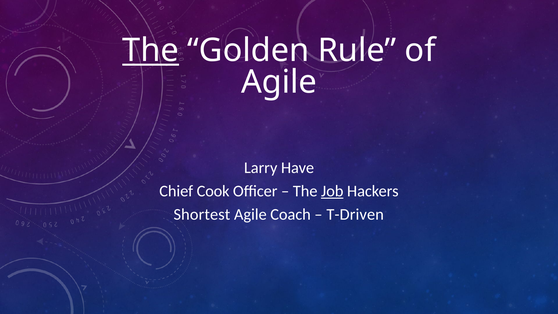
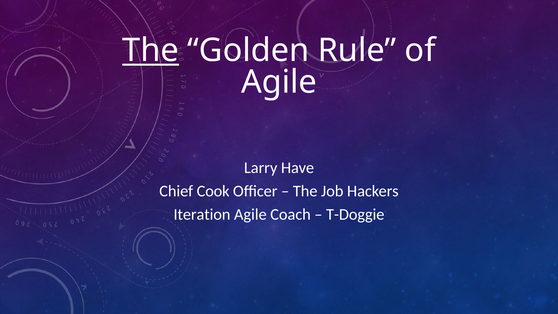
Job underline: present -> none
Shortest: Shortest -> Iteration
T-Driven: T-Driven -> T-Doggie
